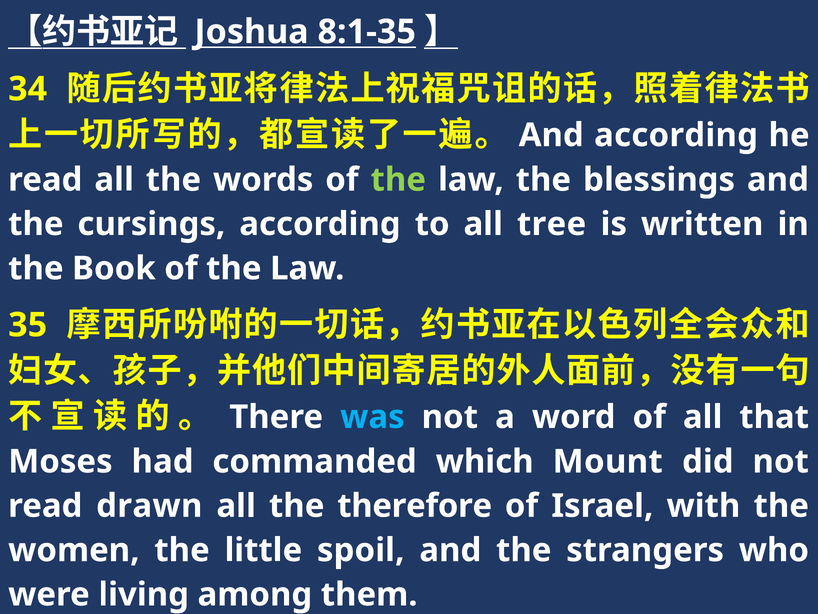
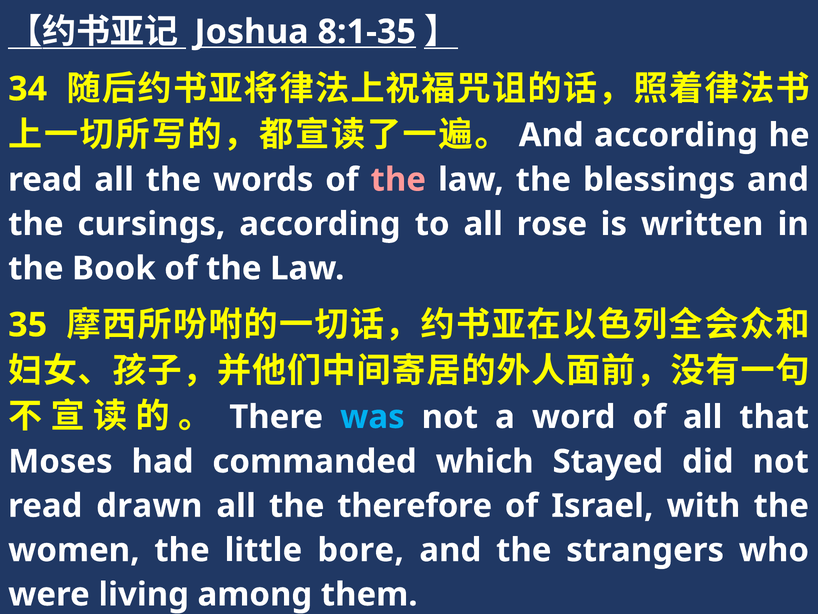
the at (398, 180) colour: light green -> pink
tree: tree -> rose
Mount: Mount -> Stayed
spoil: spoil -> bore
